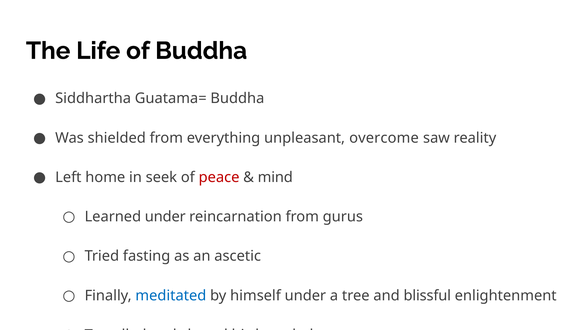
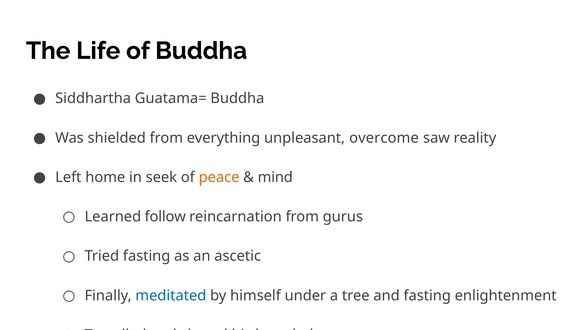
peace colour: red -> orange
Learned under: under -> follow
and blissful: blissful -> fasting
